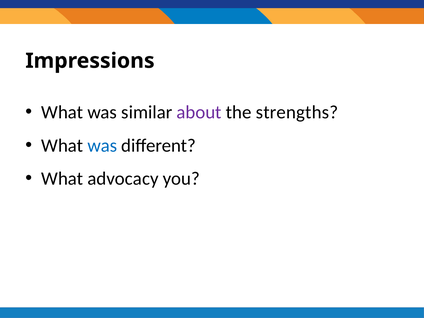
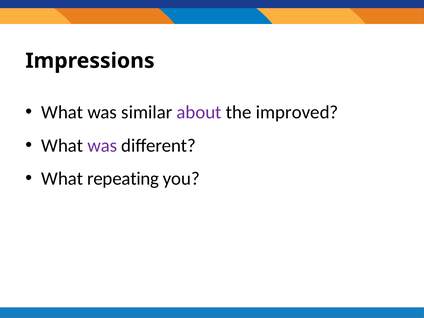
strengths: strengths -> improved
was at (102, 145) colour: blue -> purple
advocacy: advocacy -> repeating
